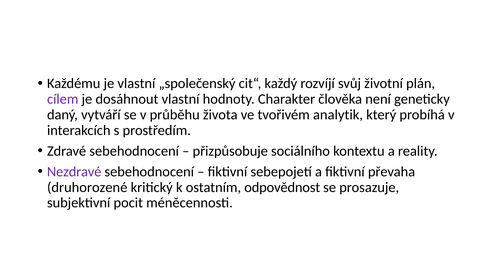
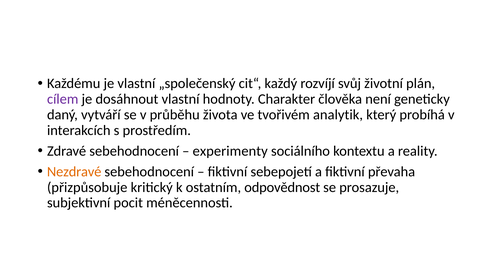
přizpůsobuje: přizpůsobuje -> experimenty
Nezdravé colour: purple -> orange
druhorozené: druhorozené -> přizpůsobuje
